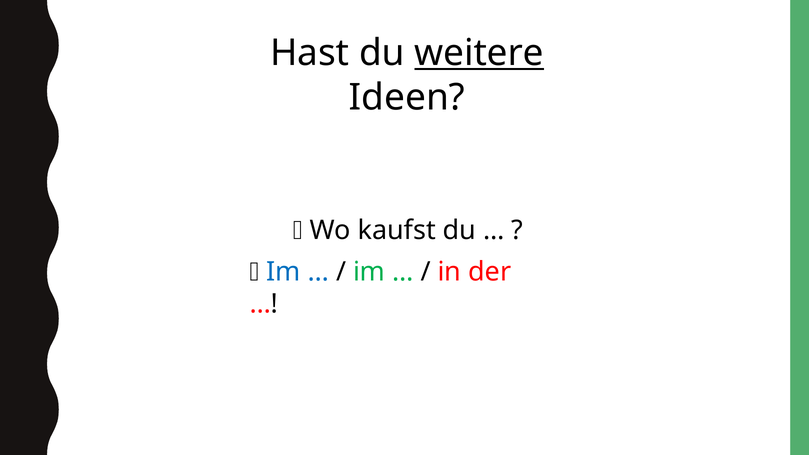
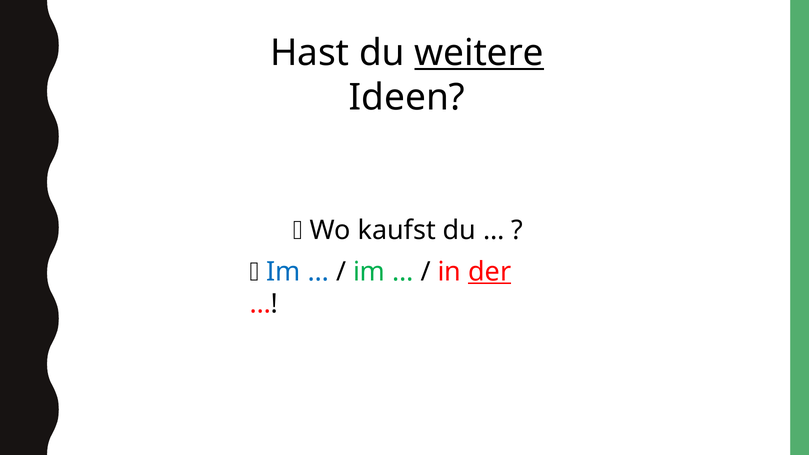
der underline: none -> present
